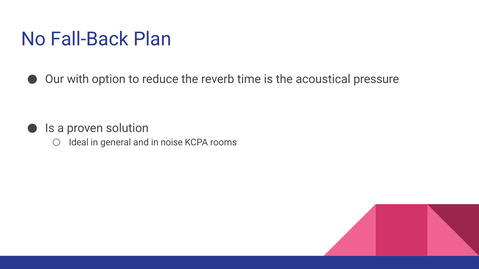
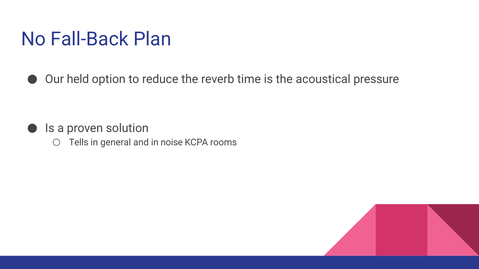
with: with -> held
Ideal: Ideal -> Tells
